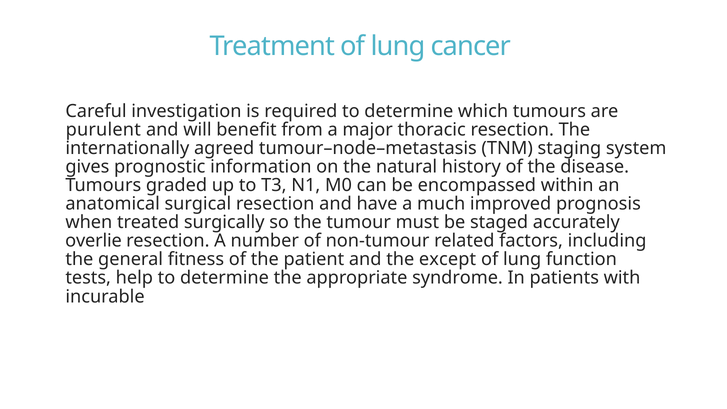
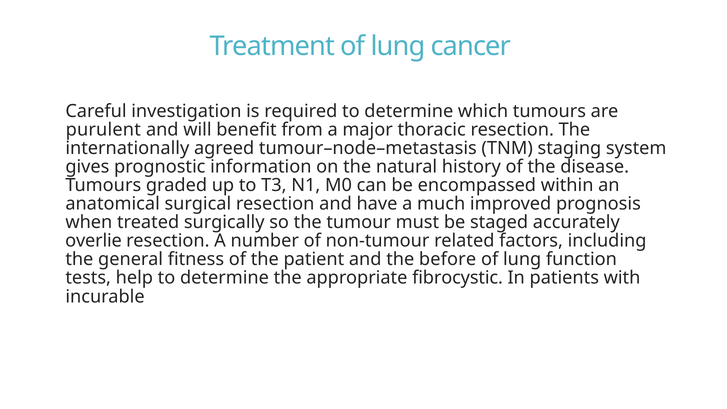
except: except -> before
syndrome: syndrome -> fibrocystic
